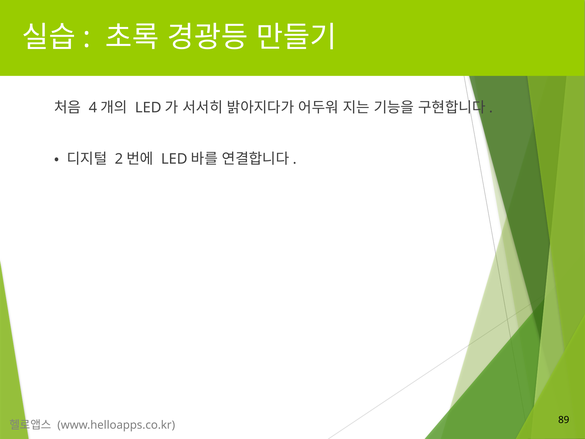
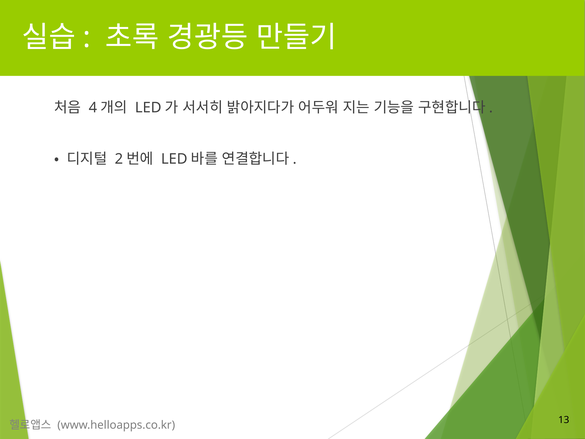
89: 89 -> 13
